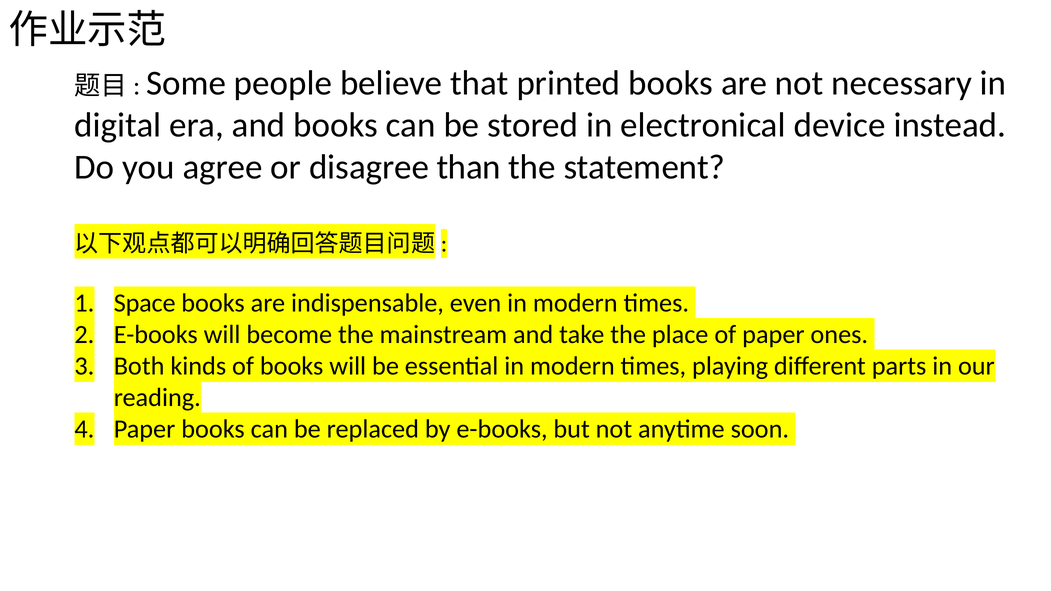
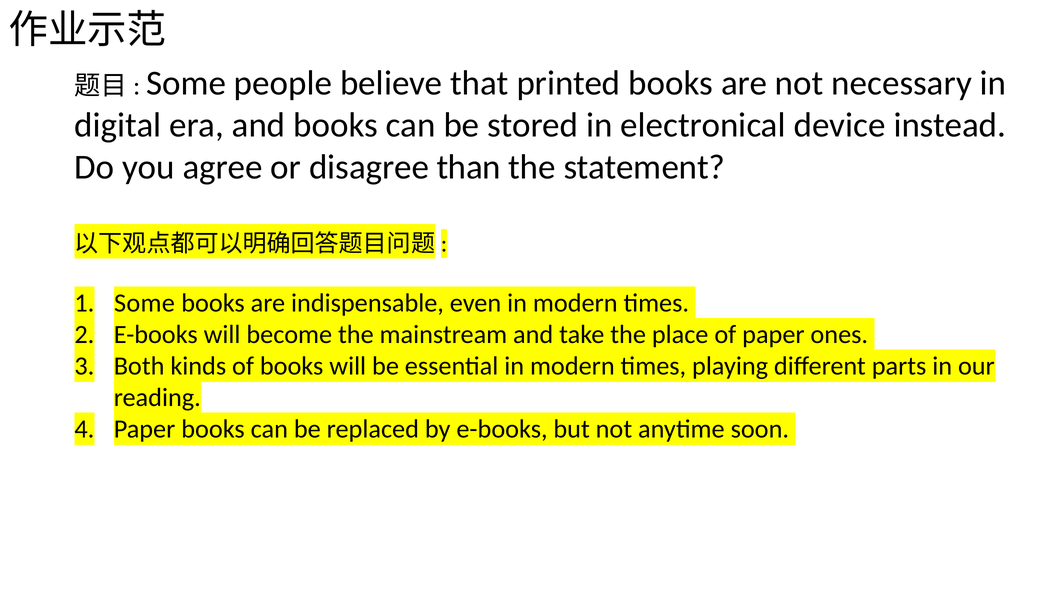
Space at (145, 303): Space -> Some
